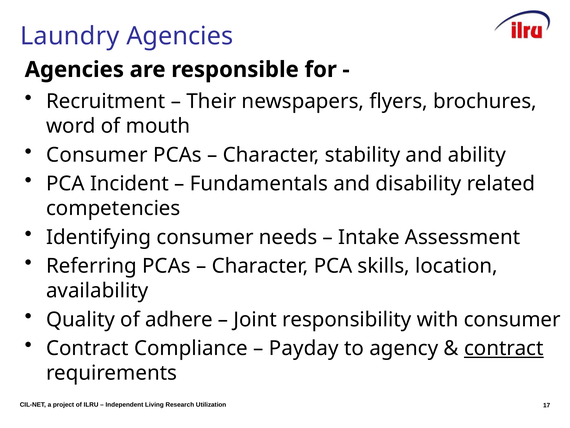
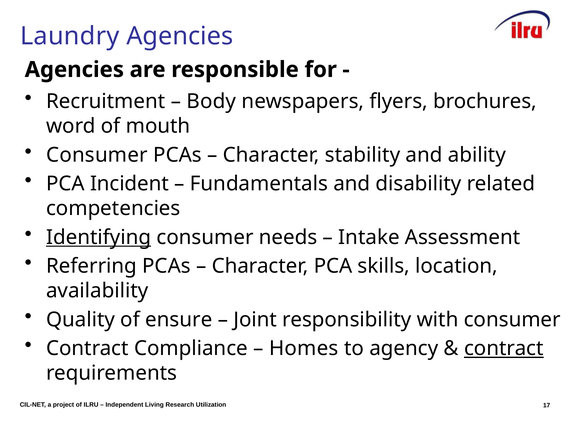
Their: Their -> Body
Identifying underline: none -> present
adhere: adhere -> ensure
Payday: Payday -> Homes
